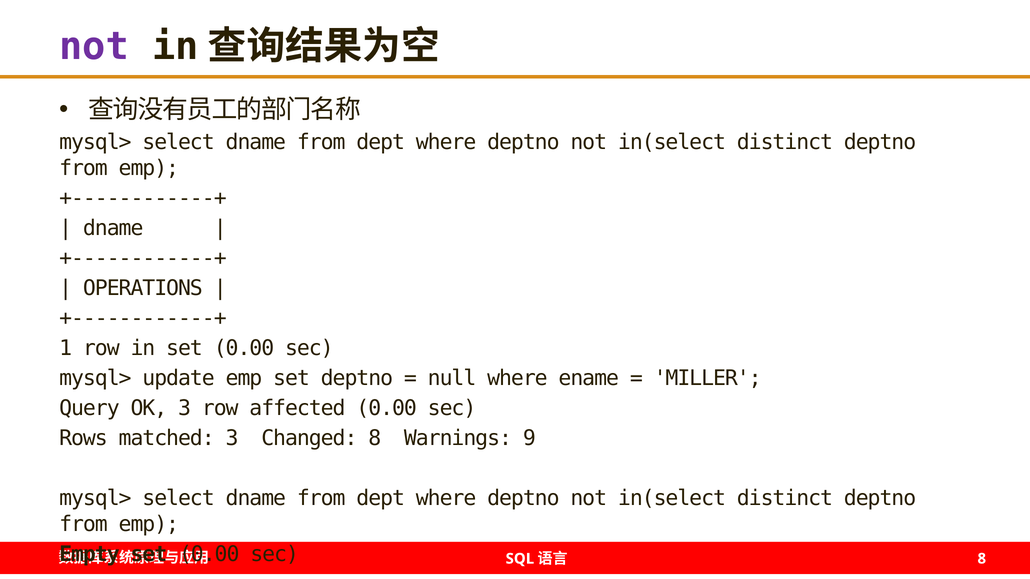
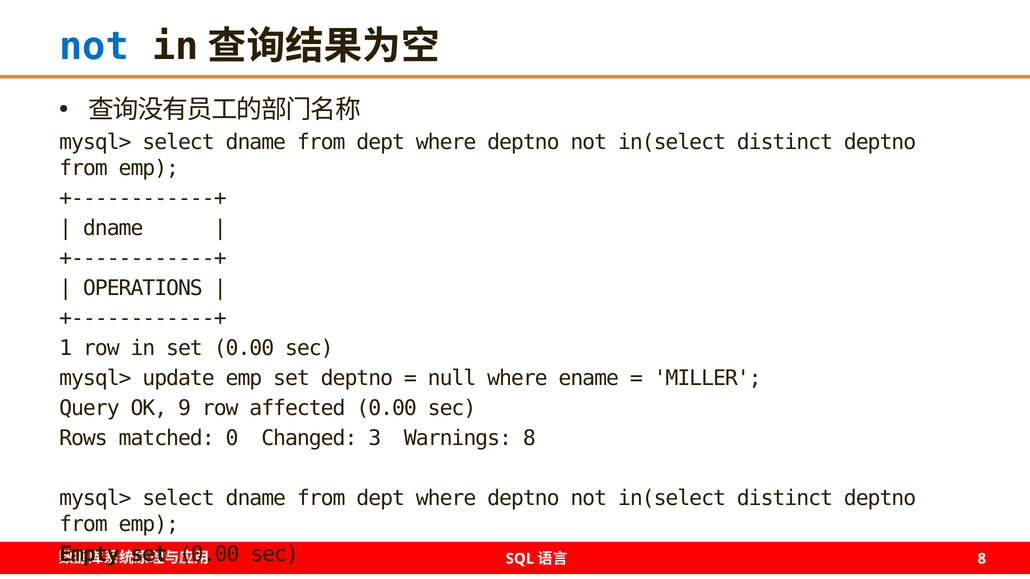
not at (94, 47) colour: purple -> blue
OK 3: 3 -> 9
matched 3: 3 -> 0
Changed 8: 8 -> 3
Warnings 9: 9 -> 8
